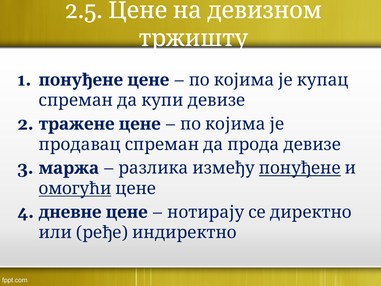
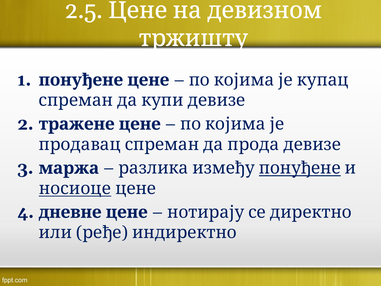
омогући: омогући -> носиоце
